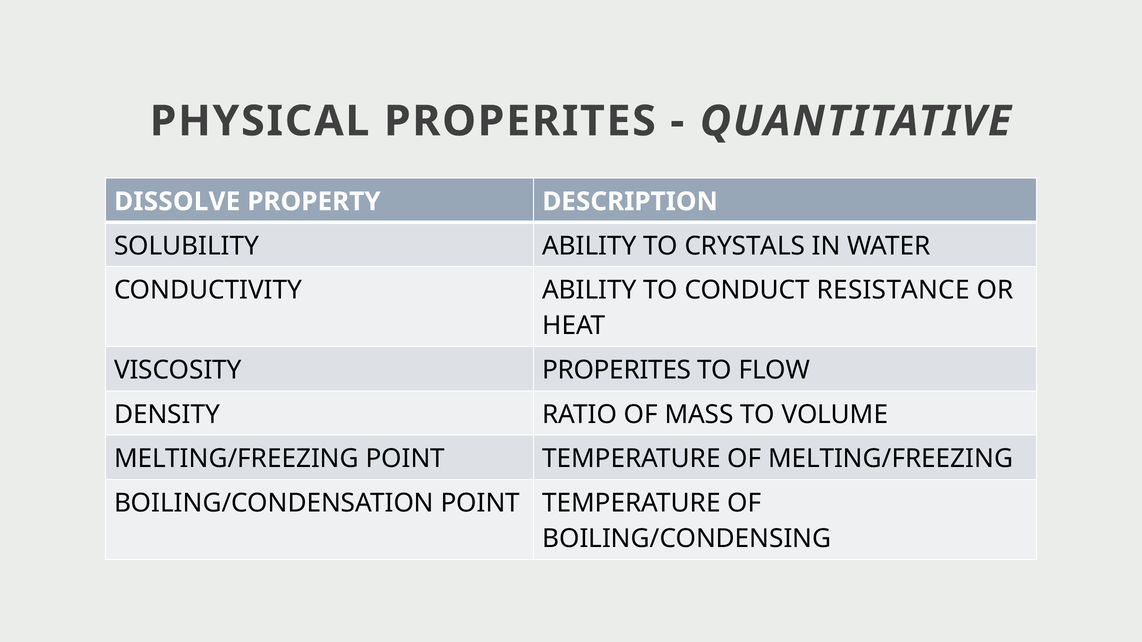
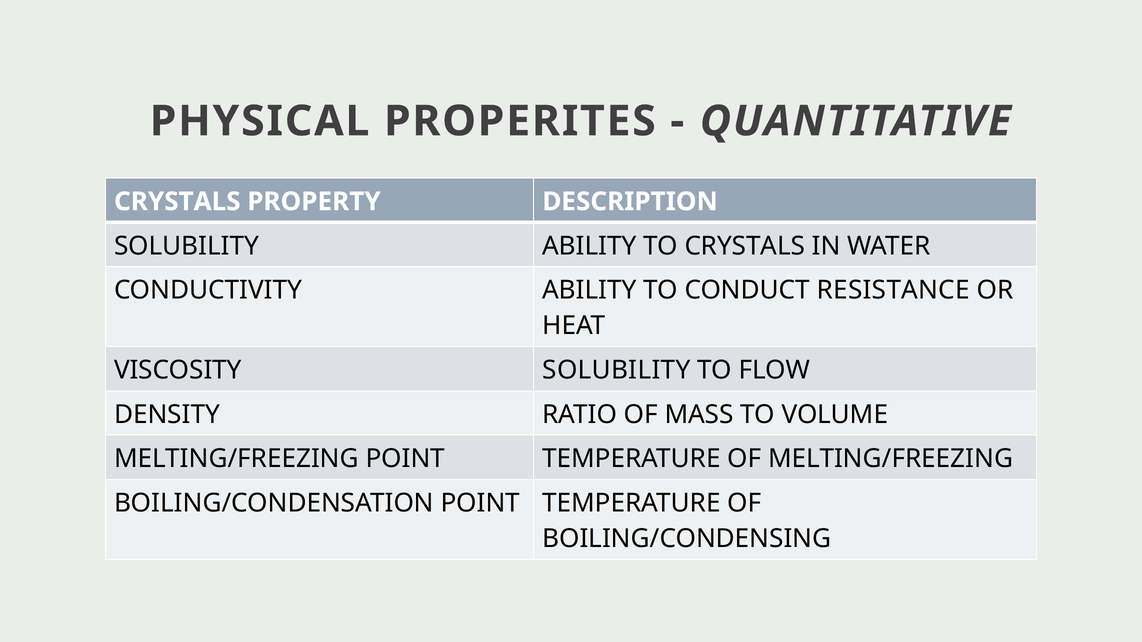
DISSOLVE at (177, 202): DISSOLVE -> CRYSTALS
VISCOSITY PROPERITES: PROPERITES -> SOLUBILITY
